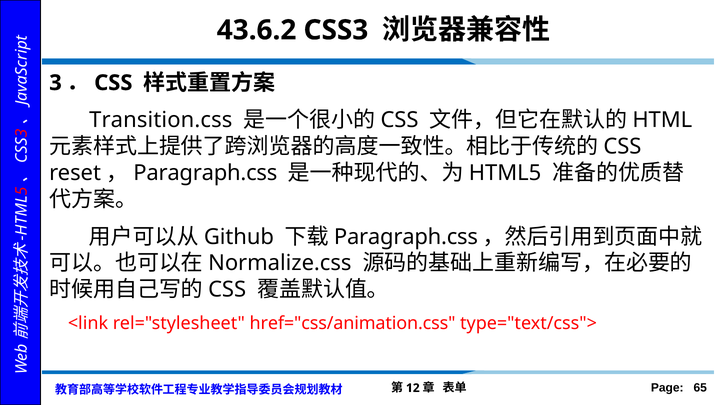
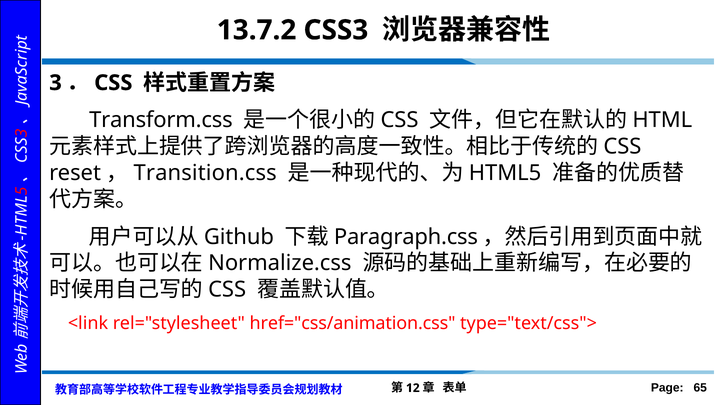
43.6.2: 43.6.2 -> 13.7.2
Transition.css: Transition.css -> Transform.css
Paragraph.css at (205, 173): Paragraph.css -> Transition.css
